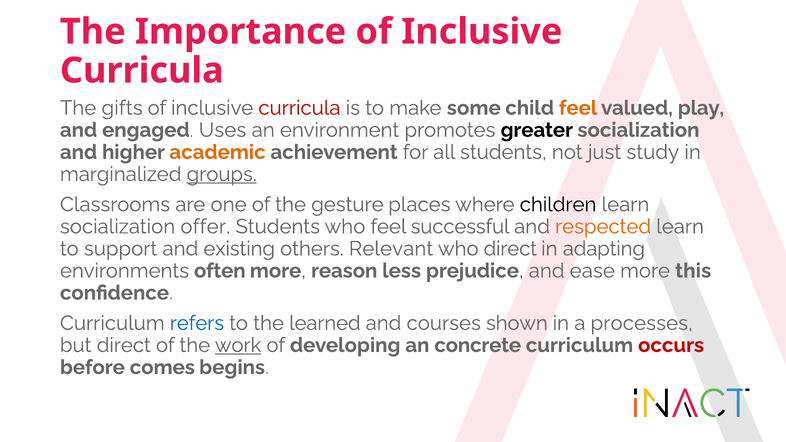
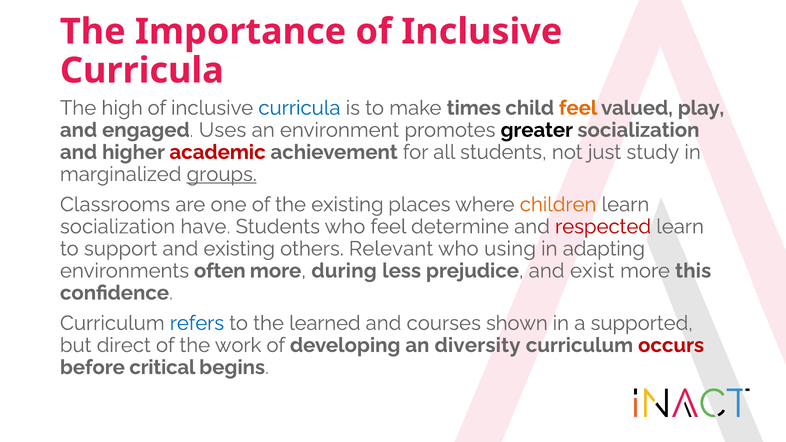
gifts: gifts -> high
curricula at (299, 108) colour: red -> blue
some: some -> times
academic colour: orange -> red
the gesture: gesture -> existing
children colour: black -> orange
offer: offer -> have
successful: successful -> determine
respected colour: orange -> red
who direct: direct -> using
reason: reason -> during
ease: ease -> exist
processes: processes -> supported
work underline: present -> none
concrete: concrete -> diversity
comes: comes -> critical
